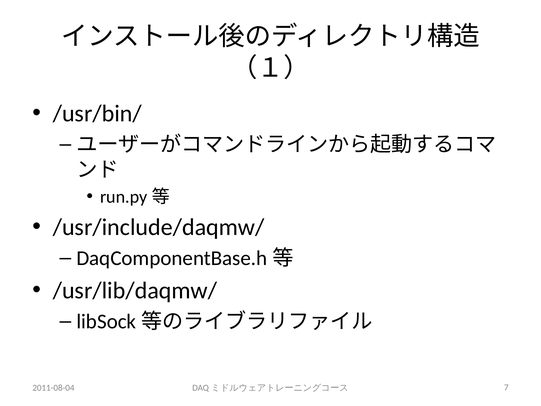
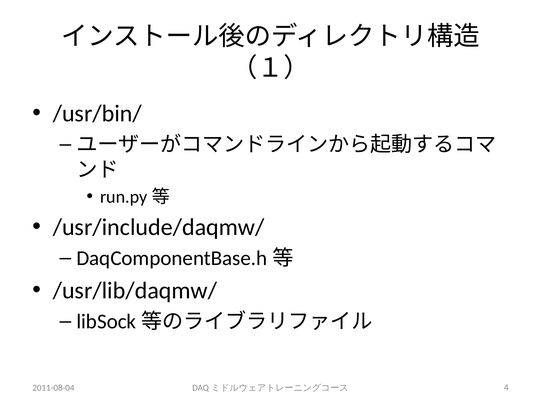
7: 7 -> 4
